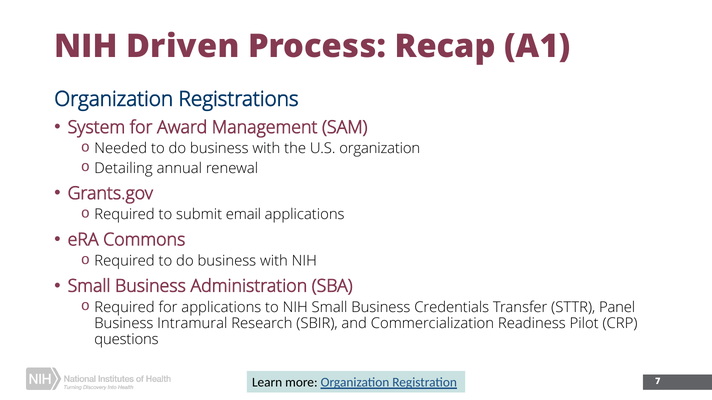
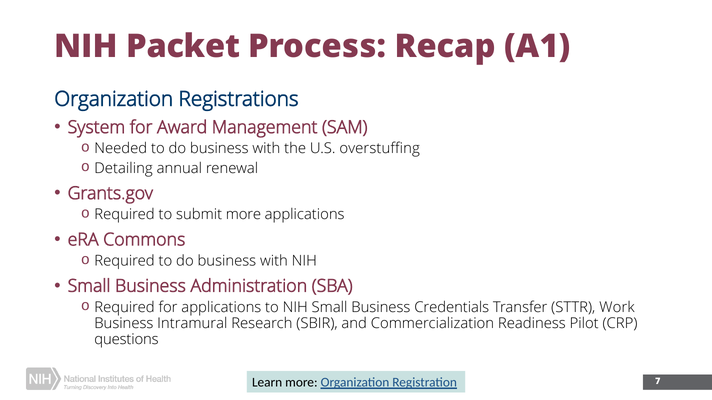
Driven: Driven -> Packet
U.S organization: organization -> overstuffing
submit email: email -> more
Panel: Panel -> Work
